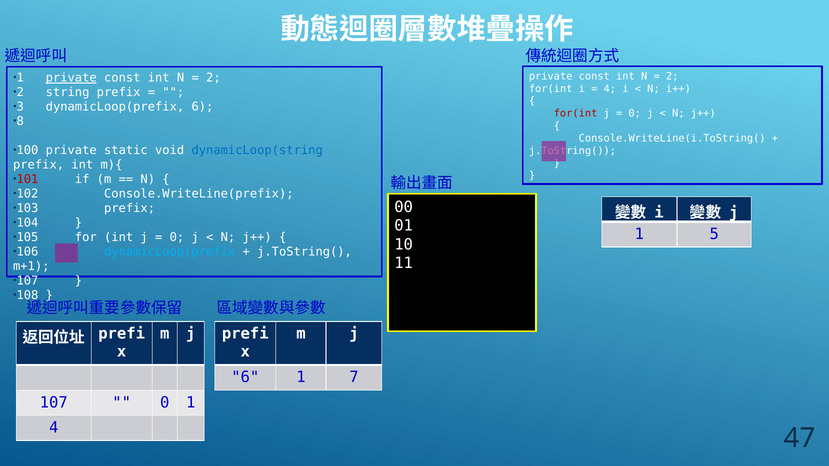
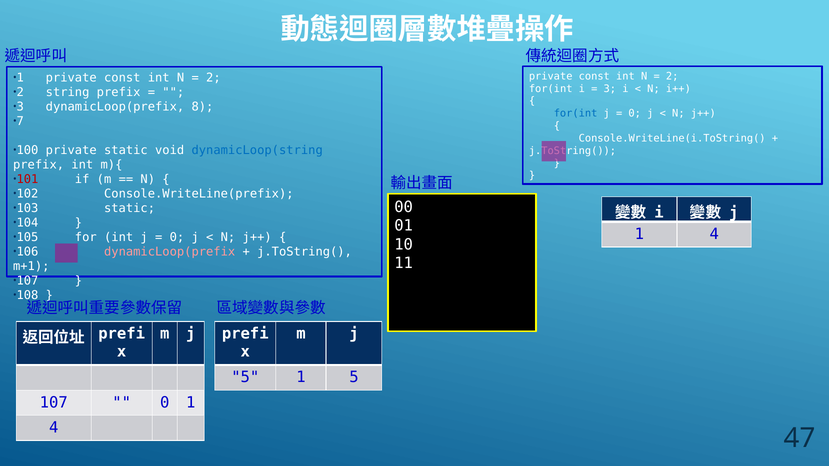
private at (71, 78) underline: present -> none
4 at (610, 89): 4 -> 3
dynamicLoop(prefix 6: 6 -> 8
for(int at (576, 114) colour: red -> blue
8: 8 -> 7
103 prefix: prefix -> static
5 at (714, 234): 5 -> 4
dynamicLoop(prefix at (170, 252) colour: light blue -> pink
6 at (245, 378): 6 -> 5
1 7: 7 -> 5
